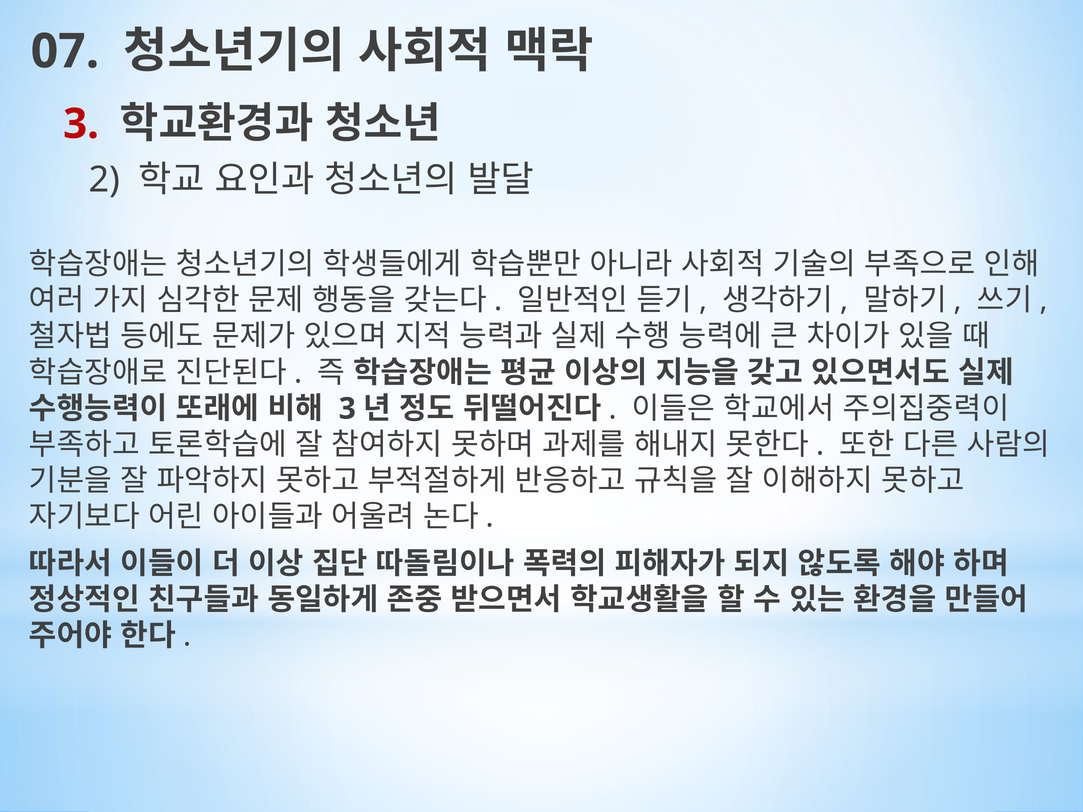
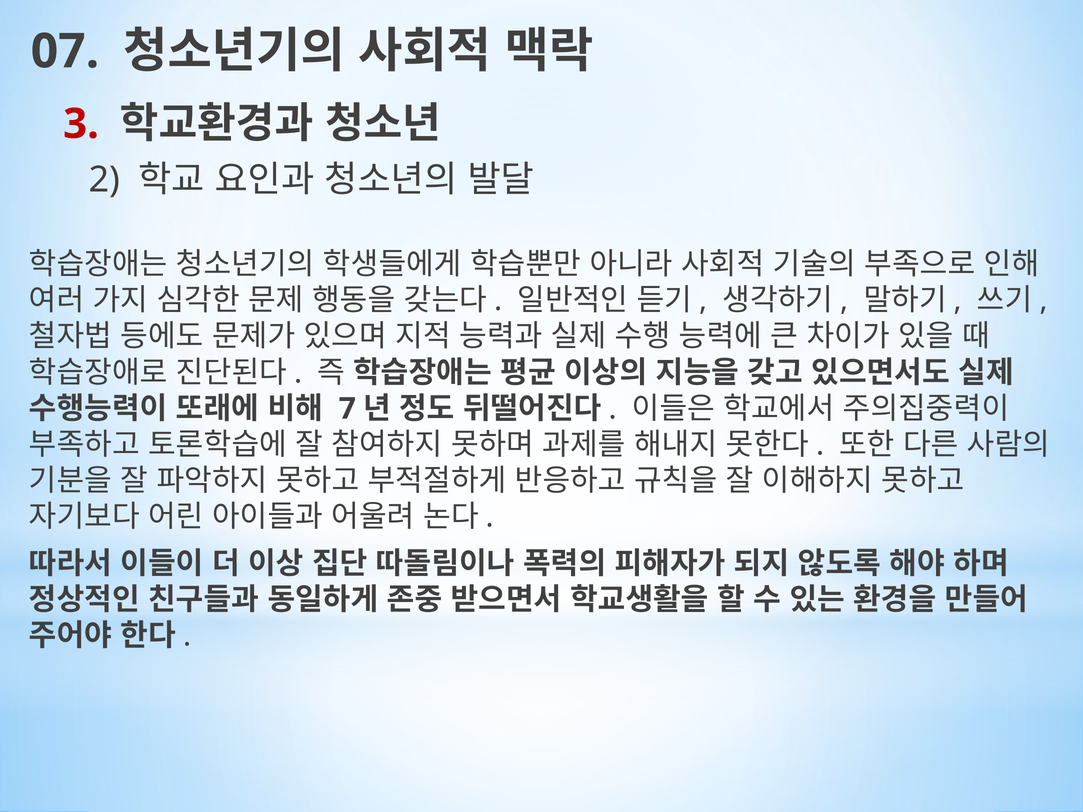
3 at (347, 409): 3 -> 7
